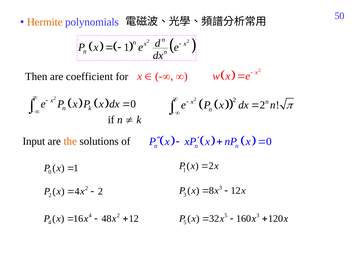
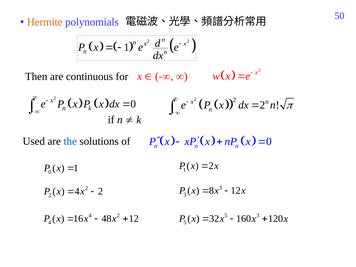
coefficient: coefficient -> continuous
Input: Input -> Used
the colour: orange -> blue
